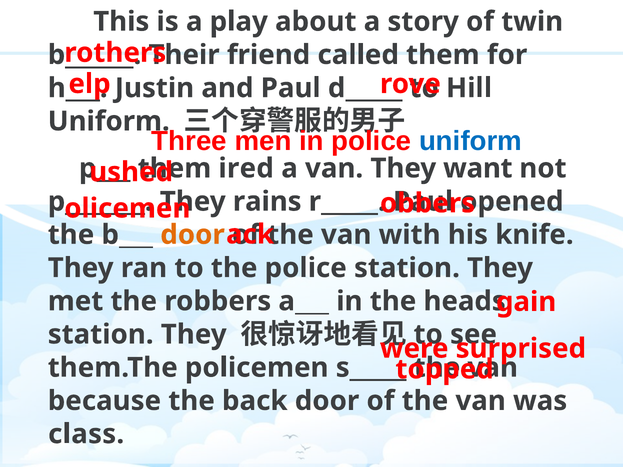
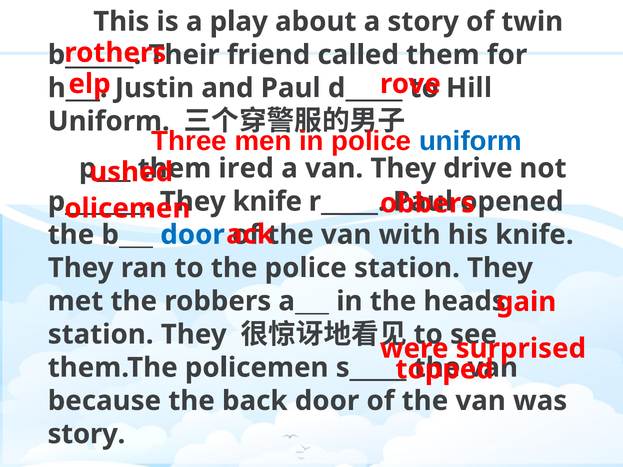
want: want -> drive
They rains: rains -> knife
door at (193, 235) colour: orange -> blue
class at (86, 434): class -> story
